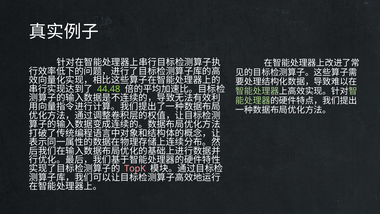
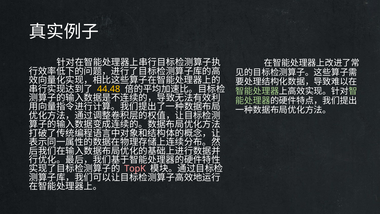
44.48 colour: light green -> yellow
